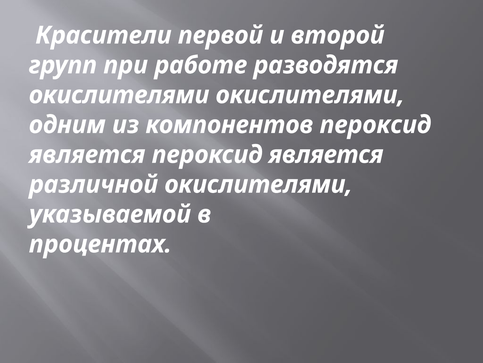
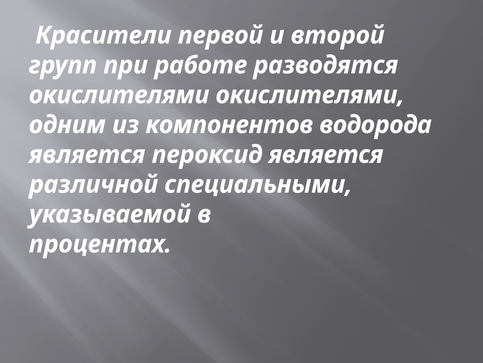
компонентов пероксид: пероксид -> водорода
различной окислителями: окислителями -> специальными
